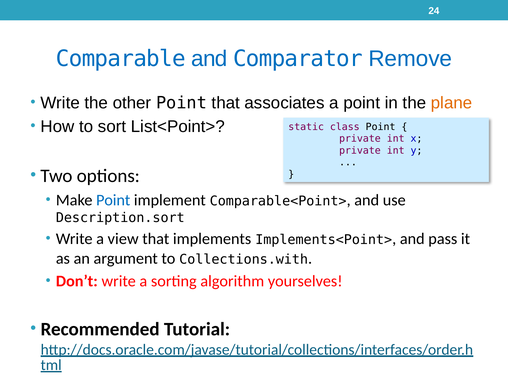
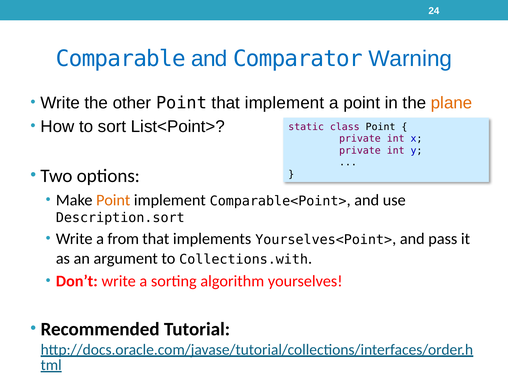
Remove: Remove -> Warning
that associates: associates -> implement
Point at (113, 200) colour: blue -> orange
view: view -> from
Implements<Point>: Implements<Point> -> Yourselves<Point>
